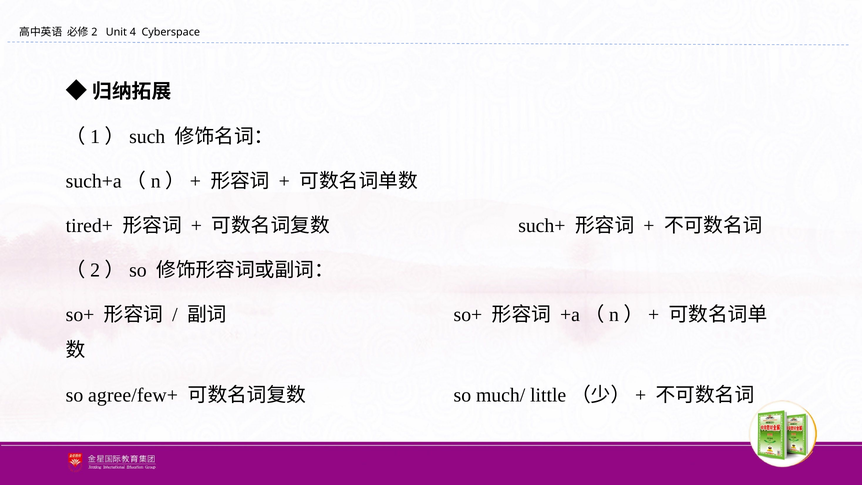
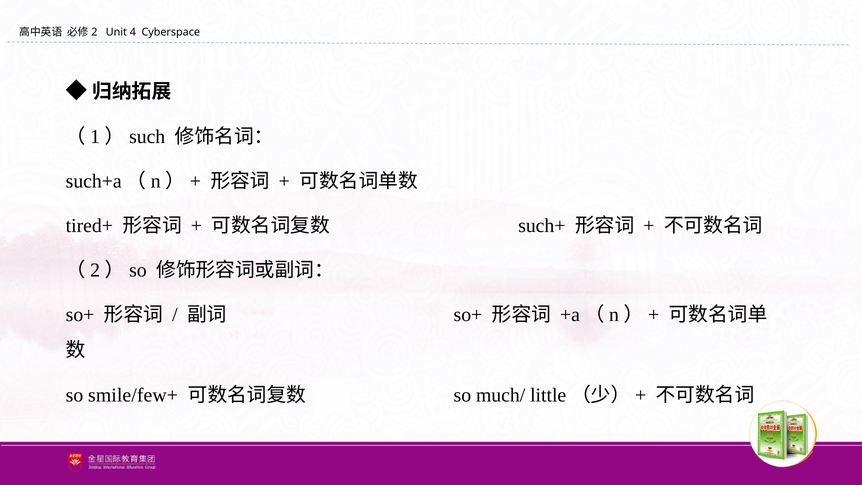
agree/few+: agree/few+ -> smile/few+
